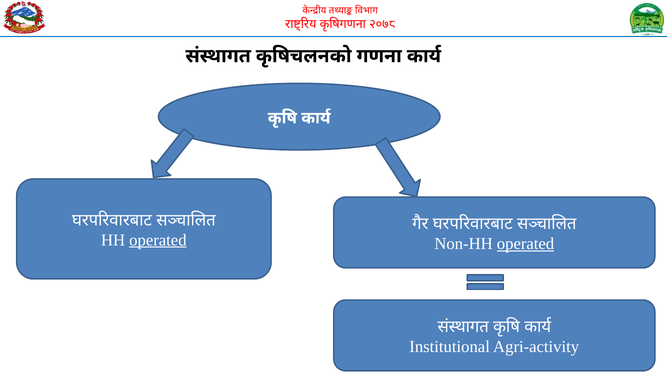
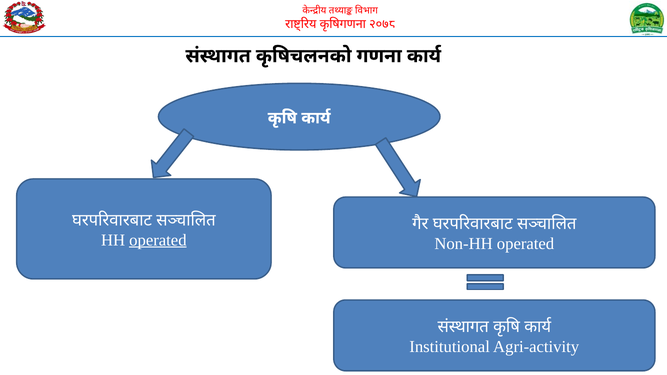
operated at (526, 244) underline: present -> none
